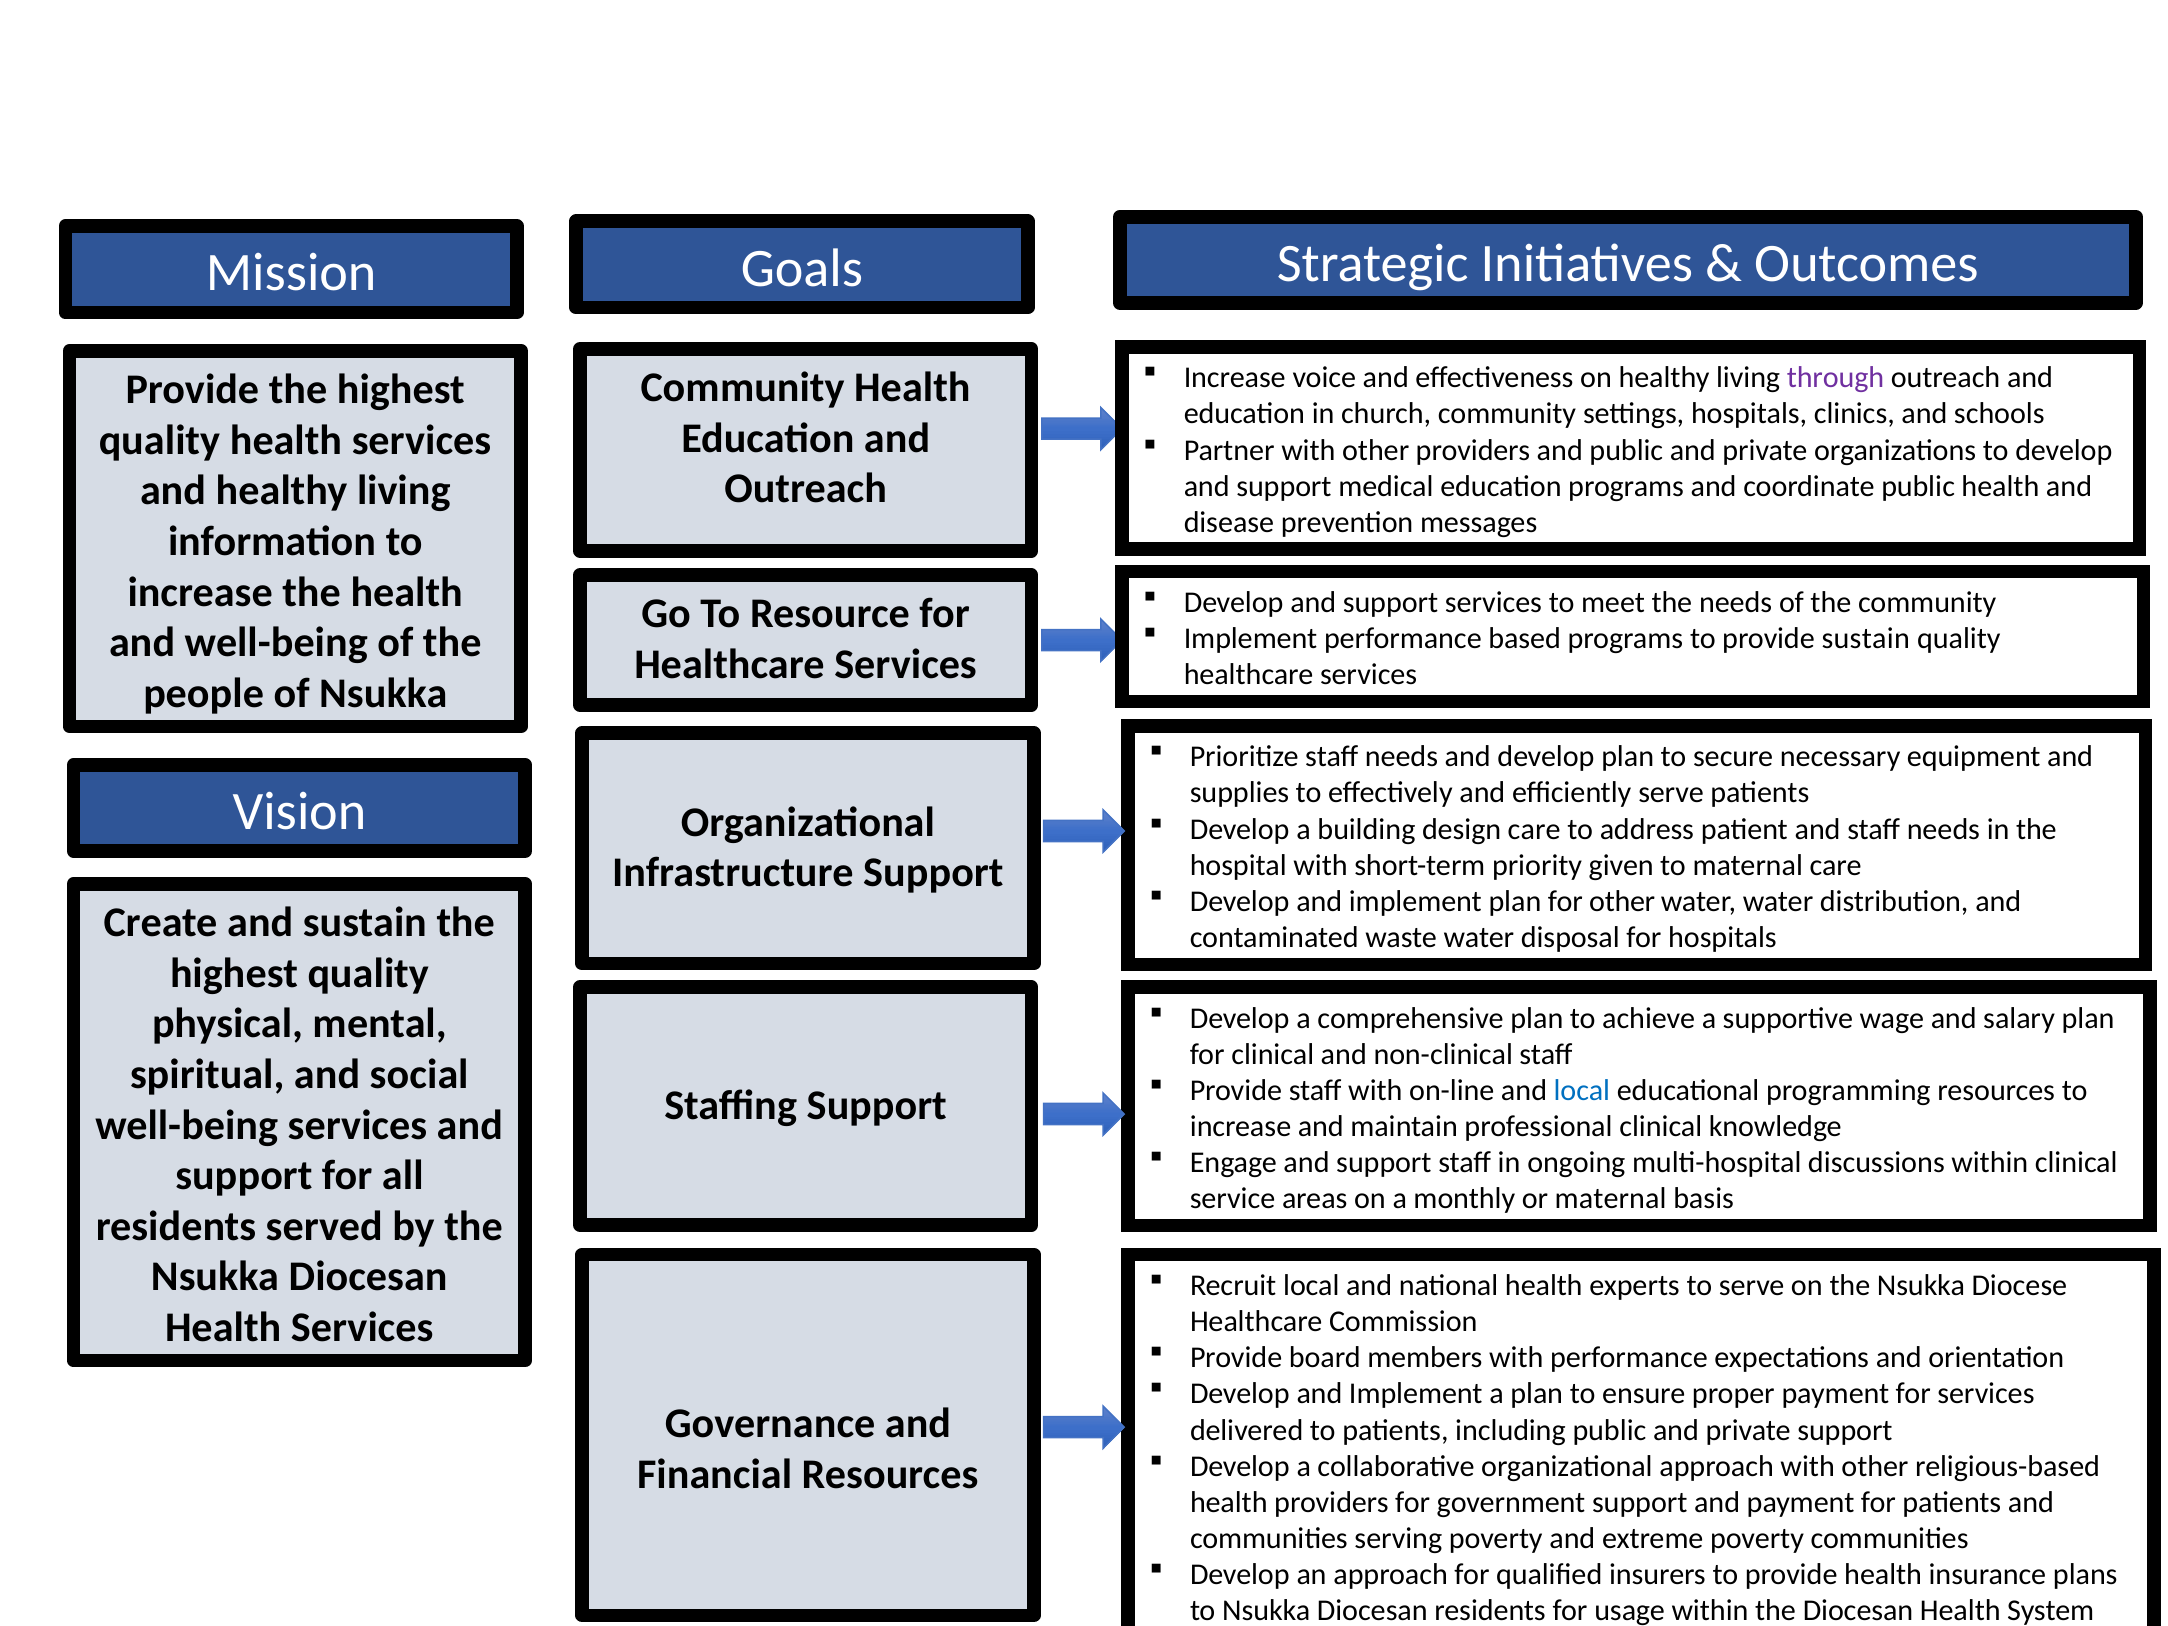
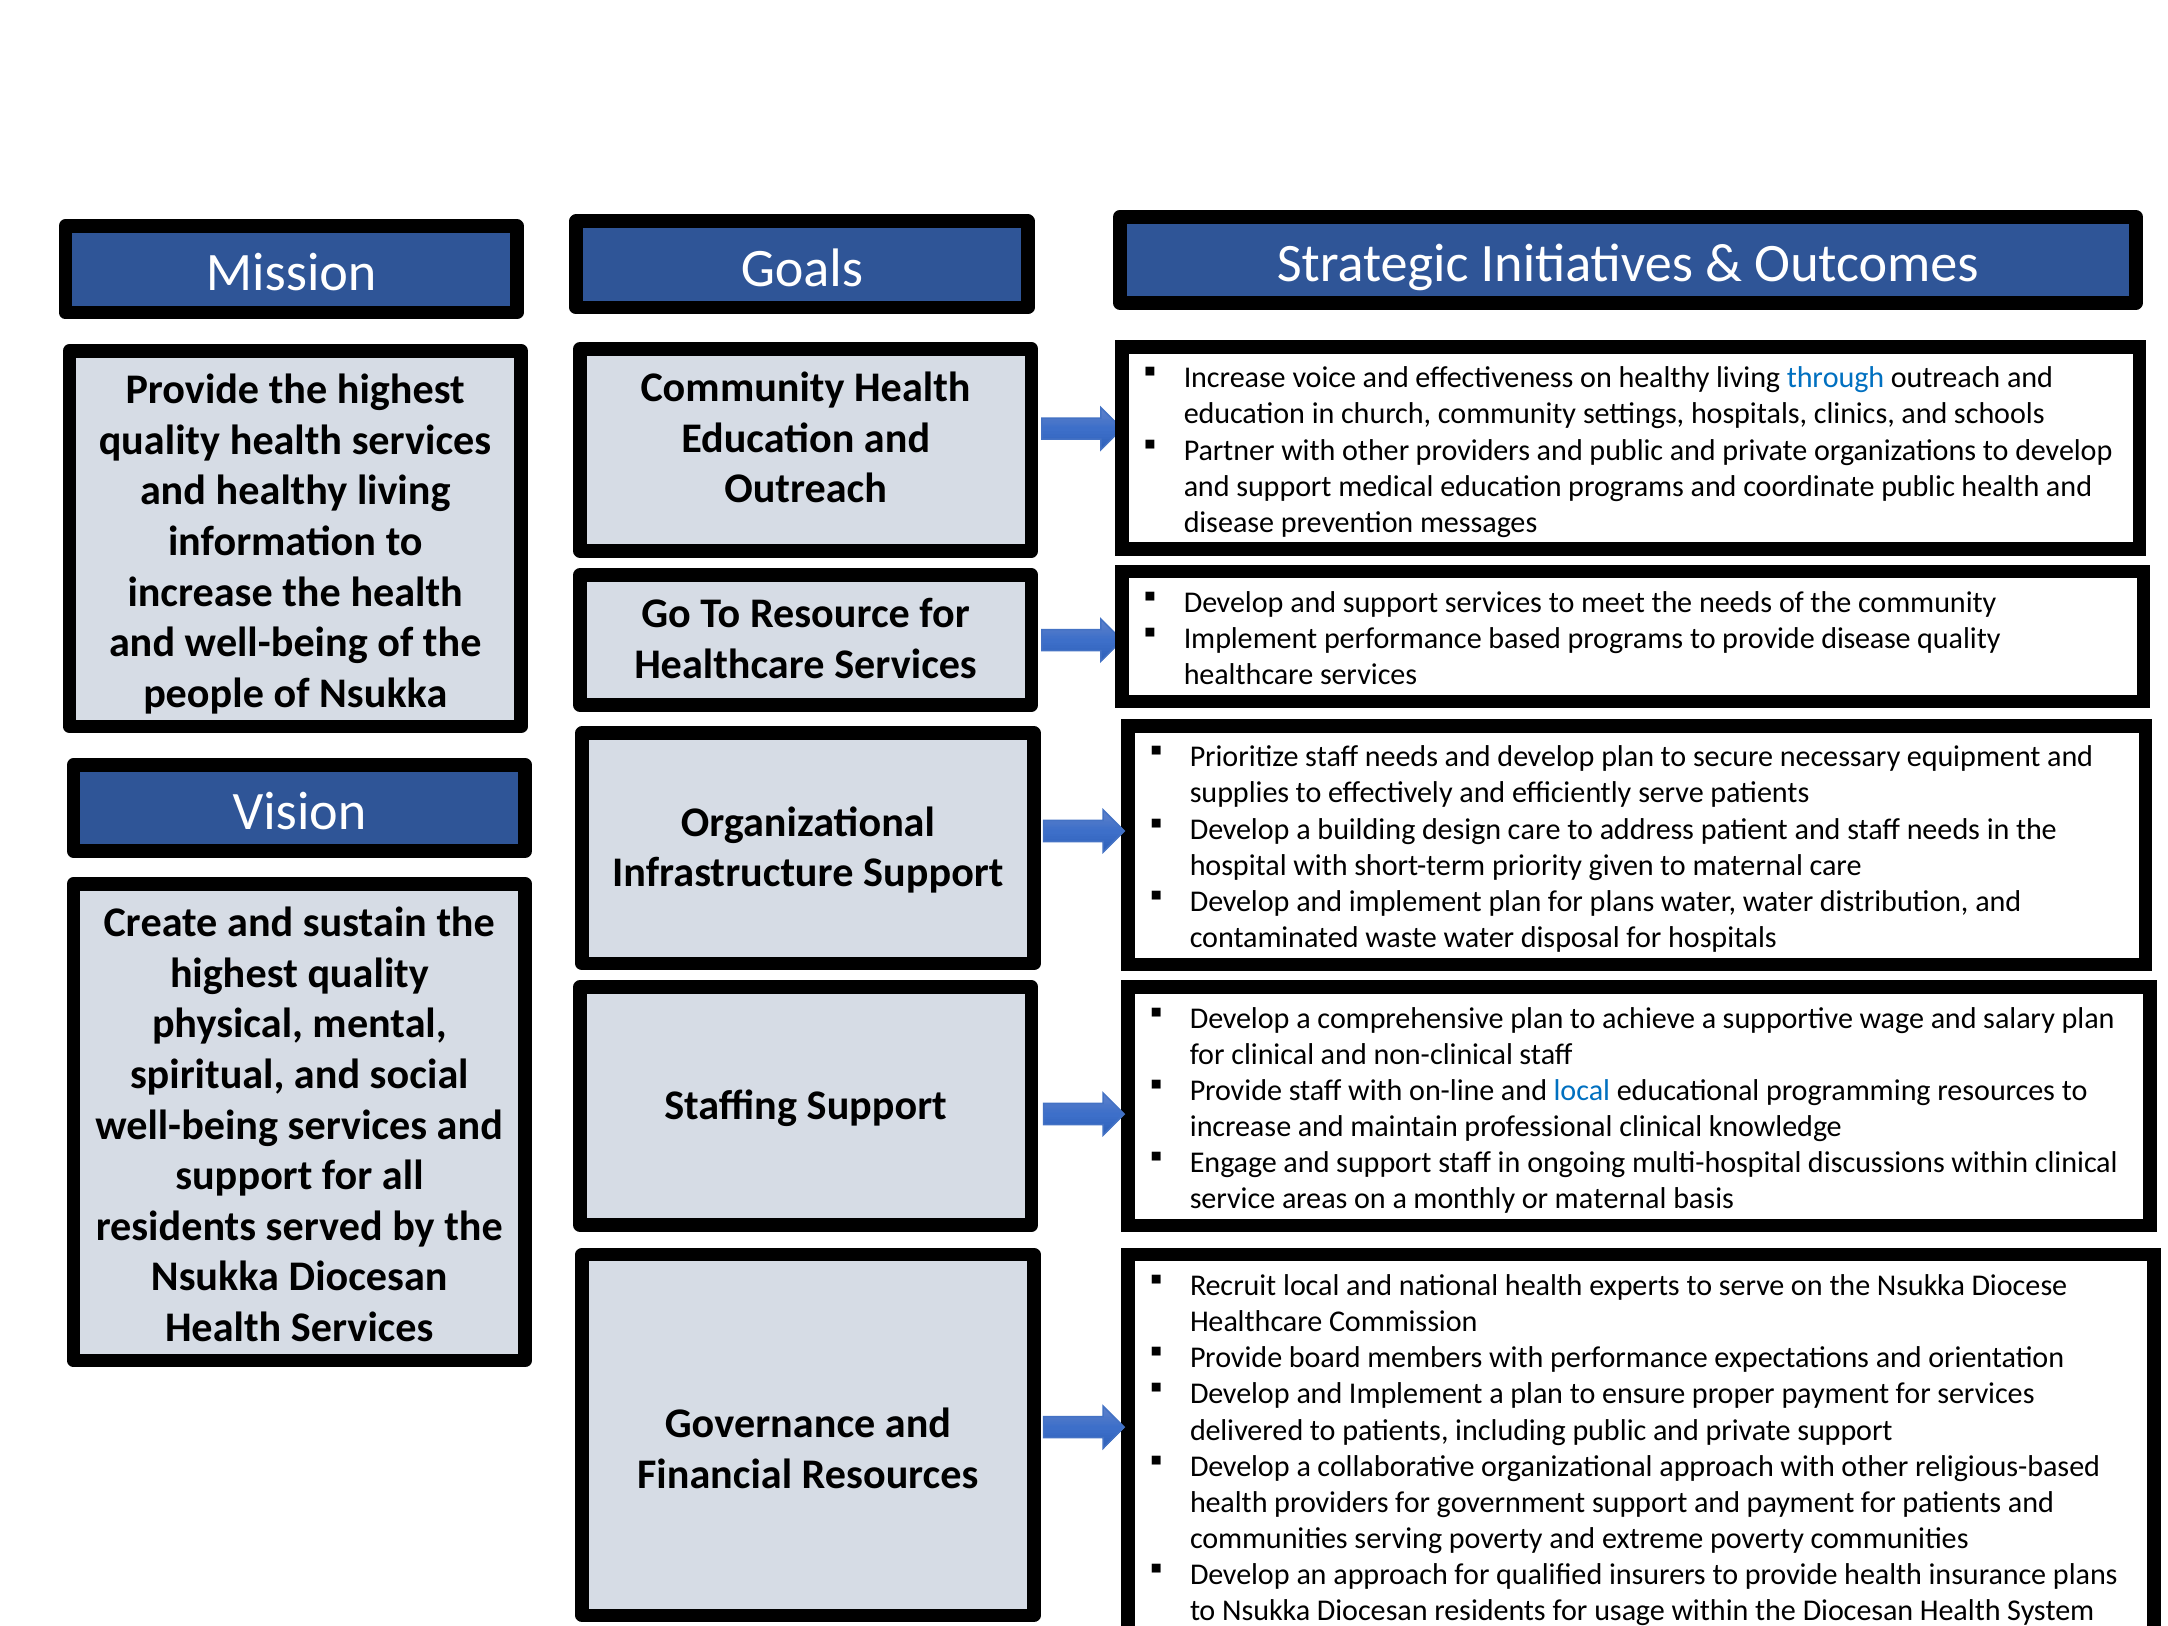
through colour: purple -> blue
provide sustain: sustain -> disease
for other: other -> plans
